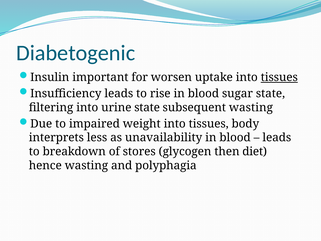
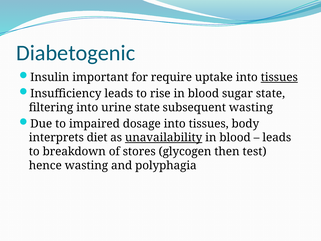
worsen: worsen -> require
weight: weight -> dosage
less: less -> diet
unavailability underline: none -> present
diet: diet -> test
